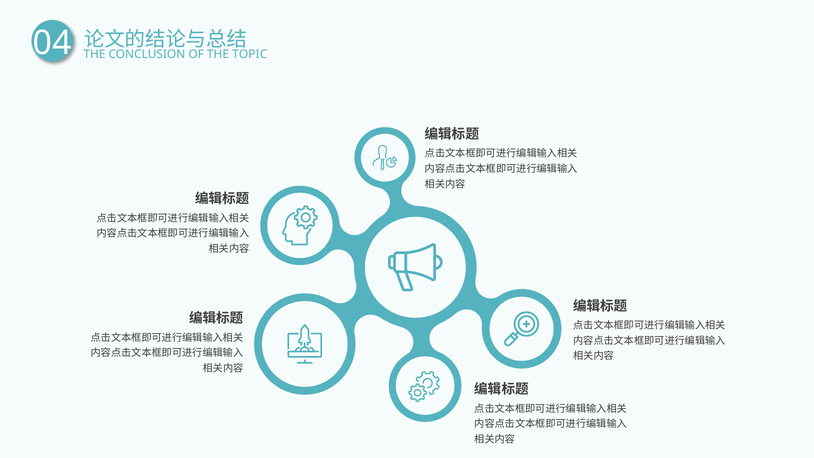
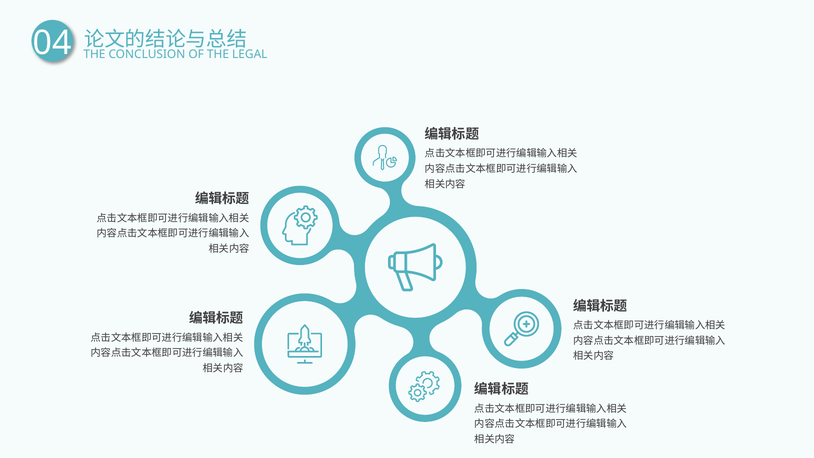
TOPIC: TOPIC -> LEGAL
